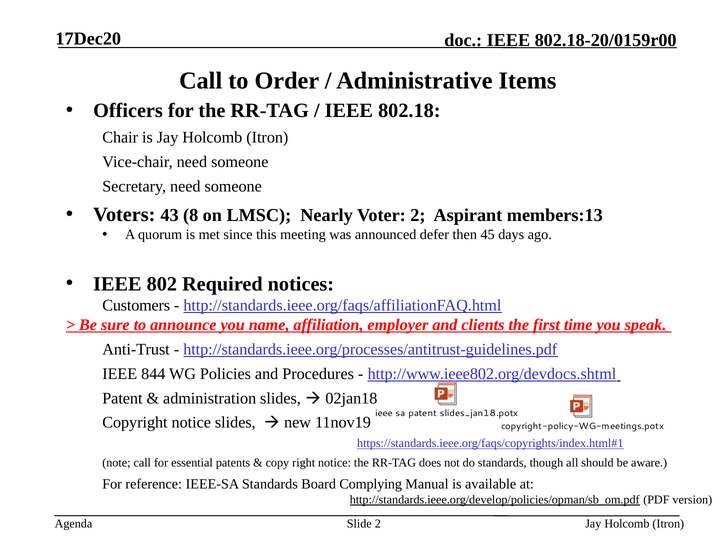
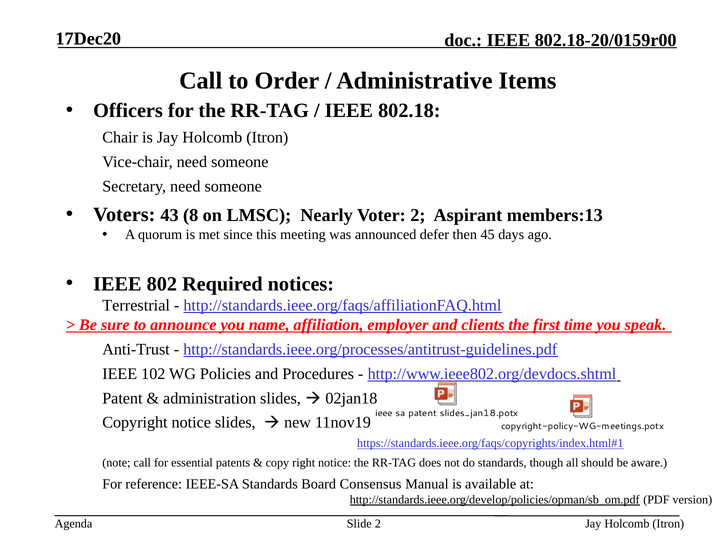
Customers: Customers -> Terrestrial
844: 844 -> 102
Complying: Complying -> Consensus
